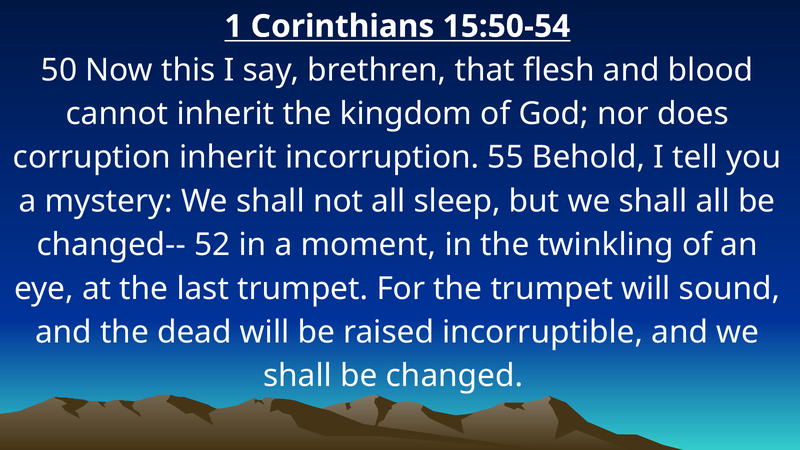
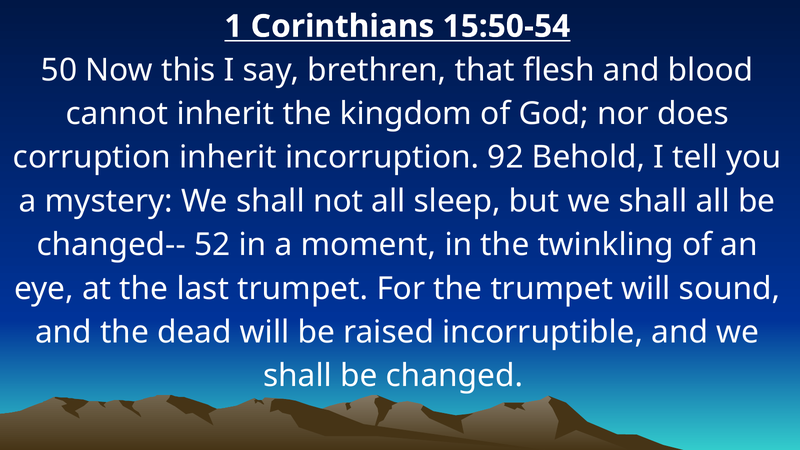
55: 55 -> 92
